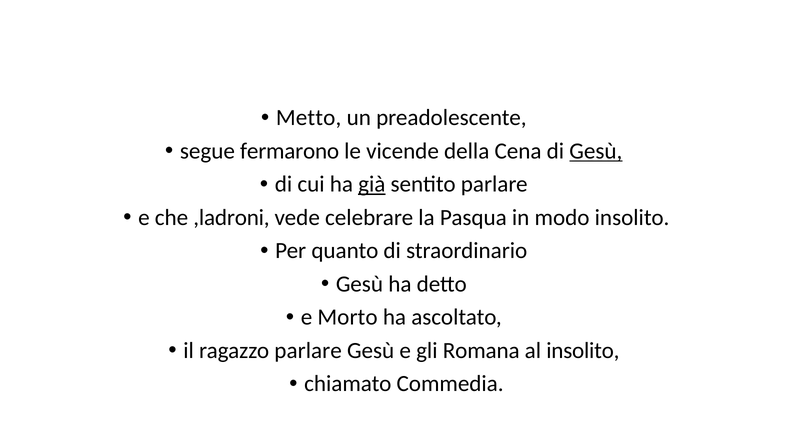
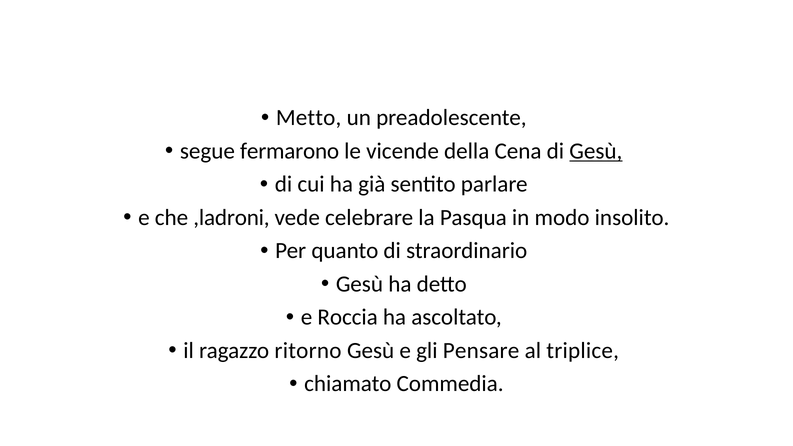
già underline: present -> none
Morto: Morto -> Roccia
ragazzo parlare: parlare -> ritorno
Romana: Romana -> Pensare
al insolito: insolito -> triplice
